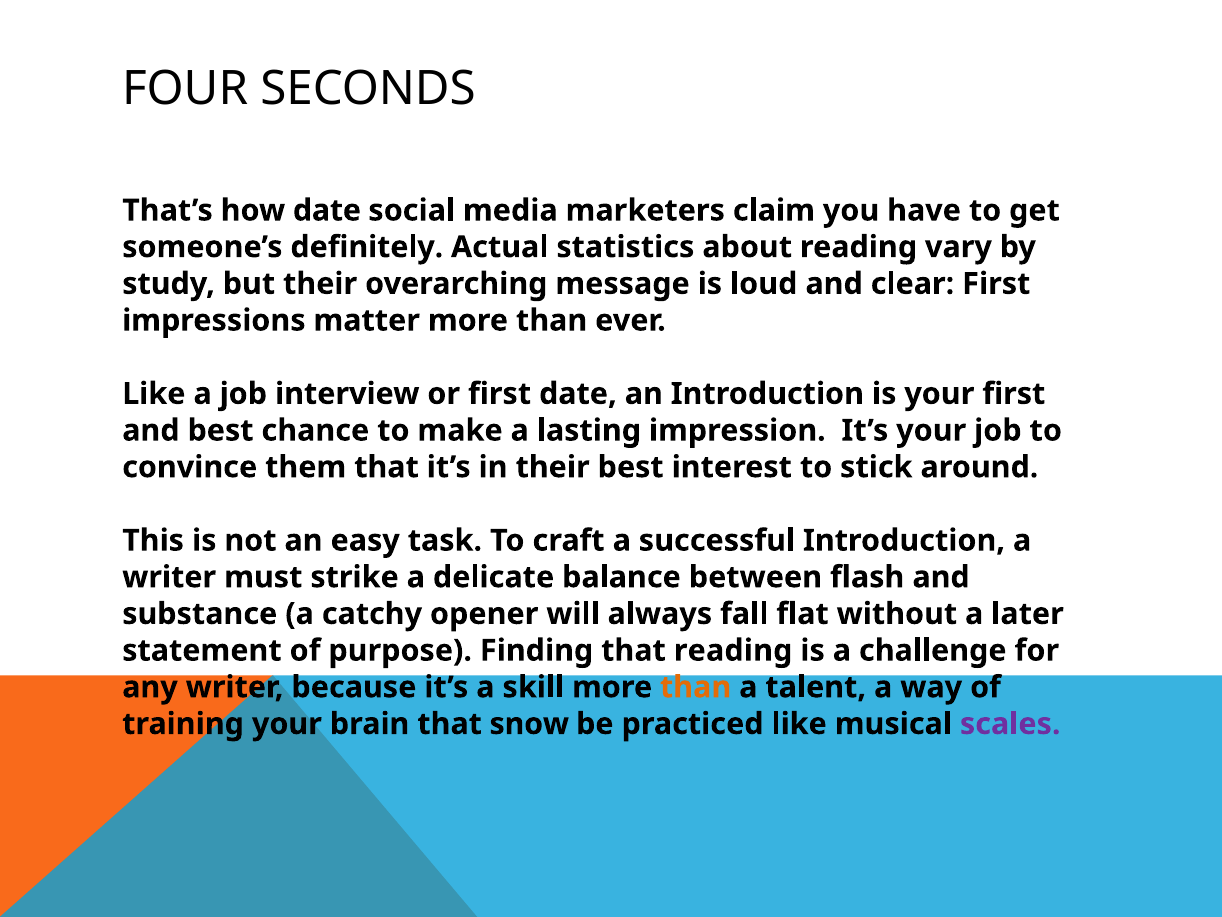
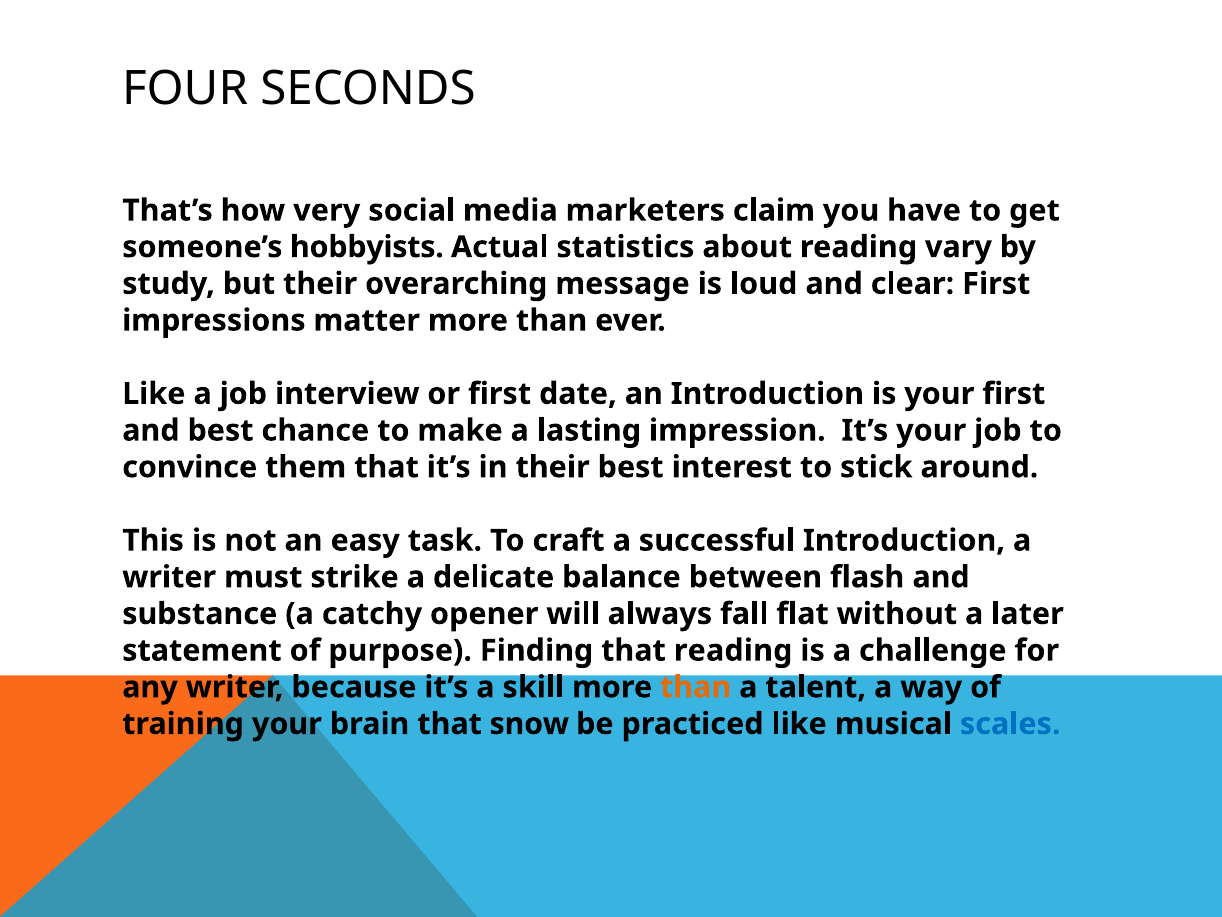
how date: date -> very
definitely: definitely -> hobbyists
scales colour: purple -> blue
